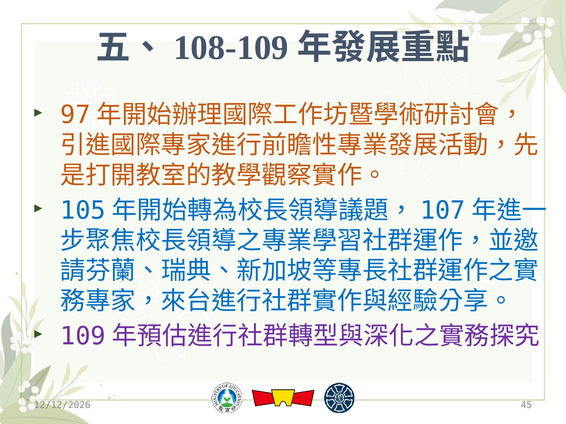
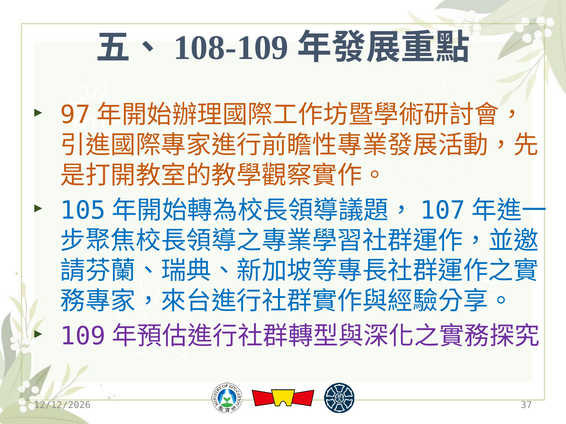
45: 45 -> 37
